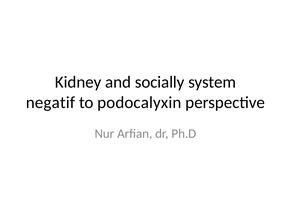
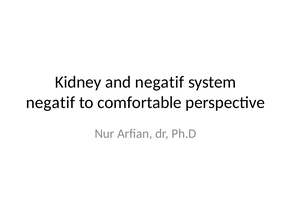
and socially: socially -> negatif
podocalyxin: podocalyxin -> comfortable
